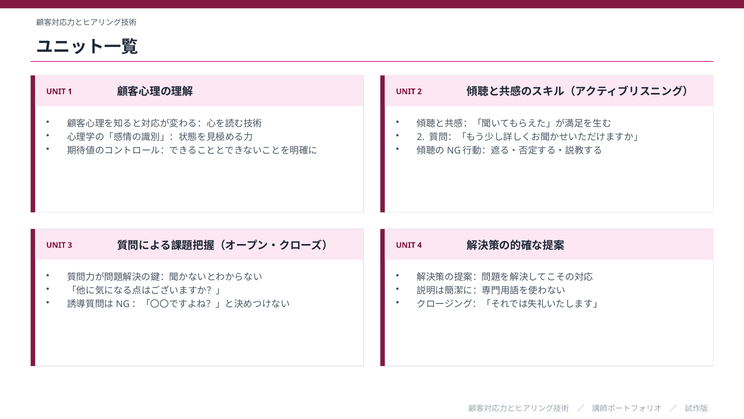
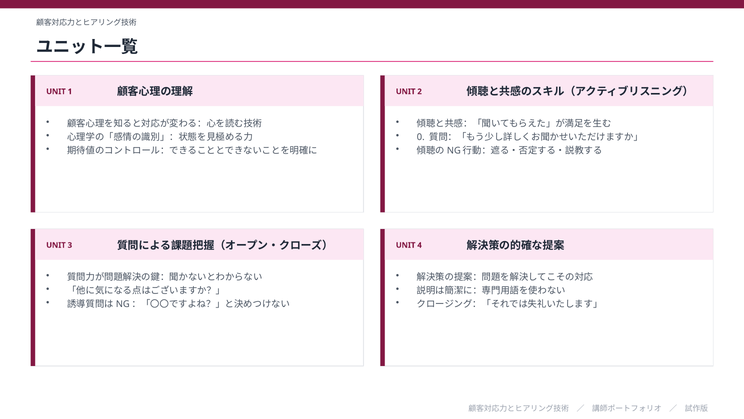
2 at (421, 137): 2 -> 0
